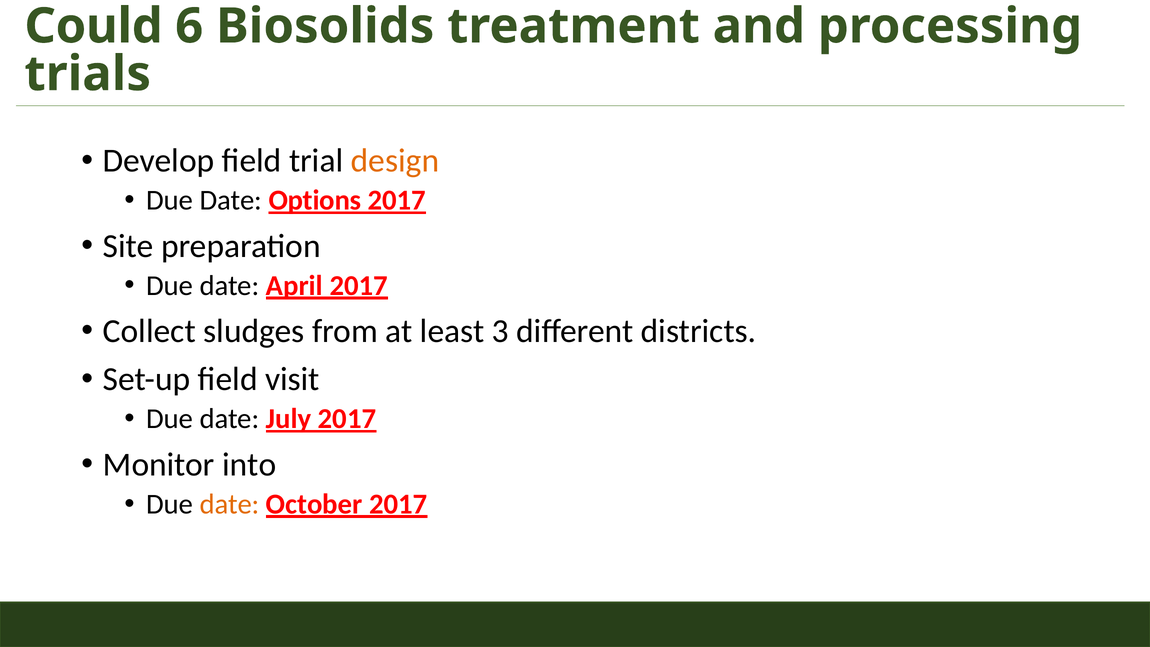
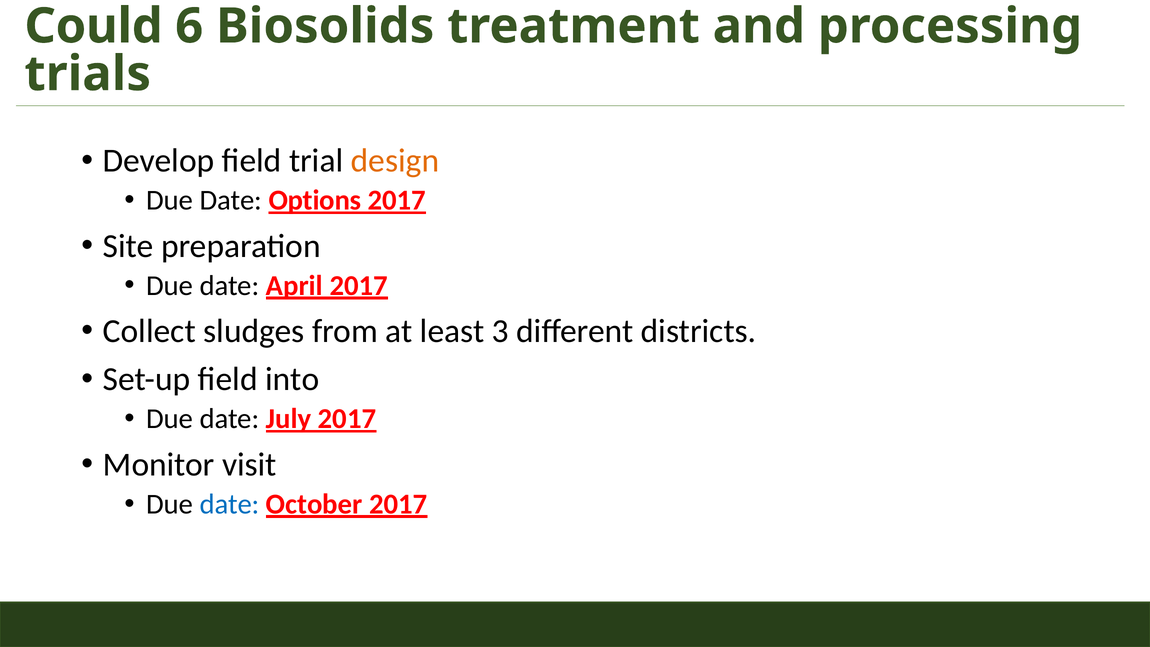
visit: visit -> into
into: into -> visit
date at (230, 504) colour: orange -> blue
